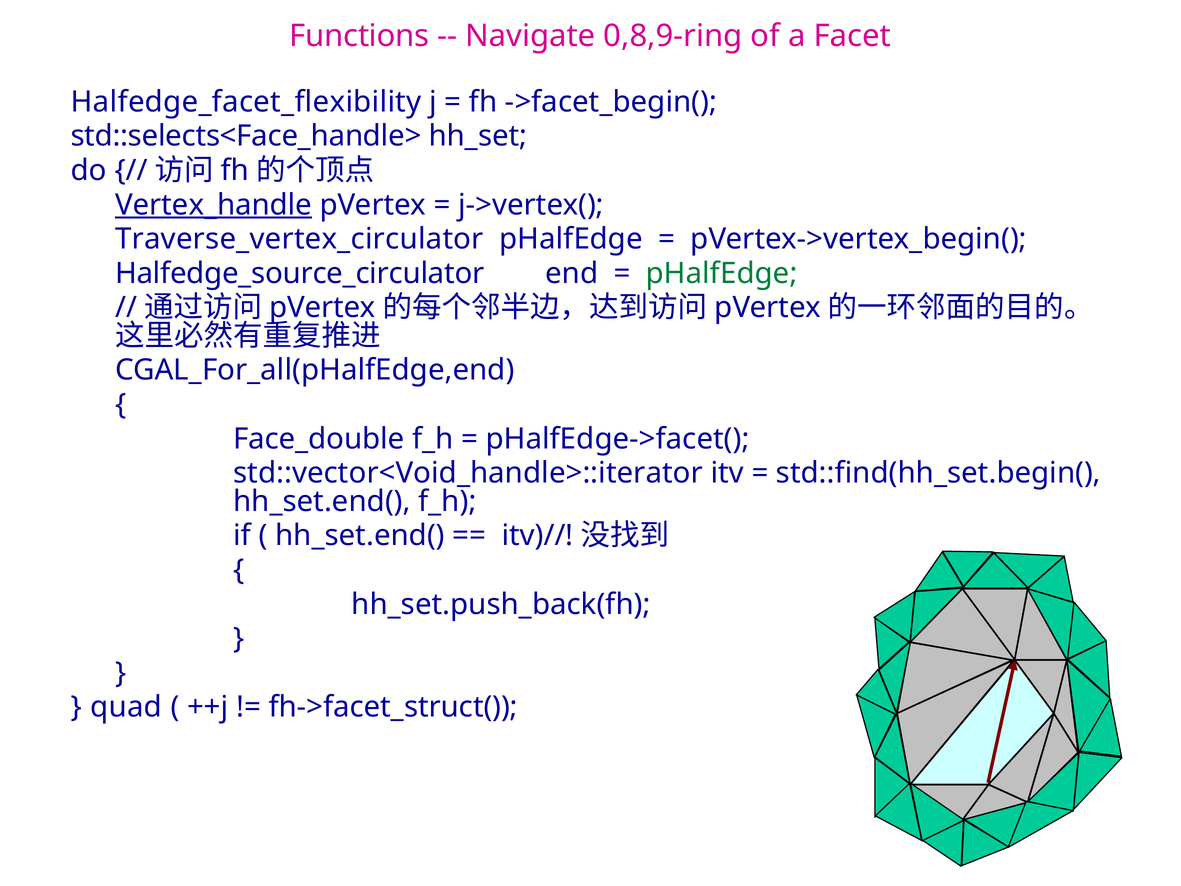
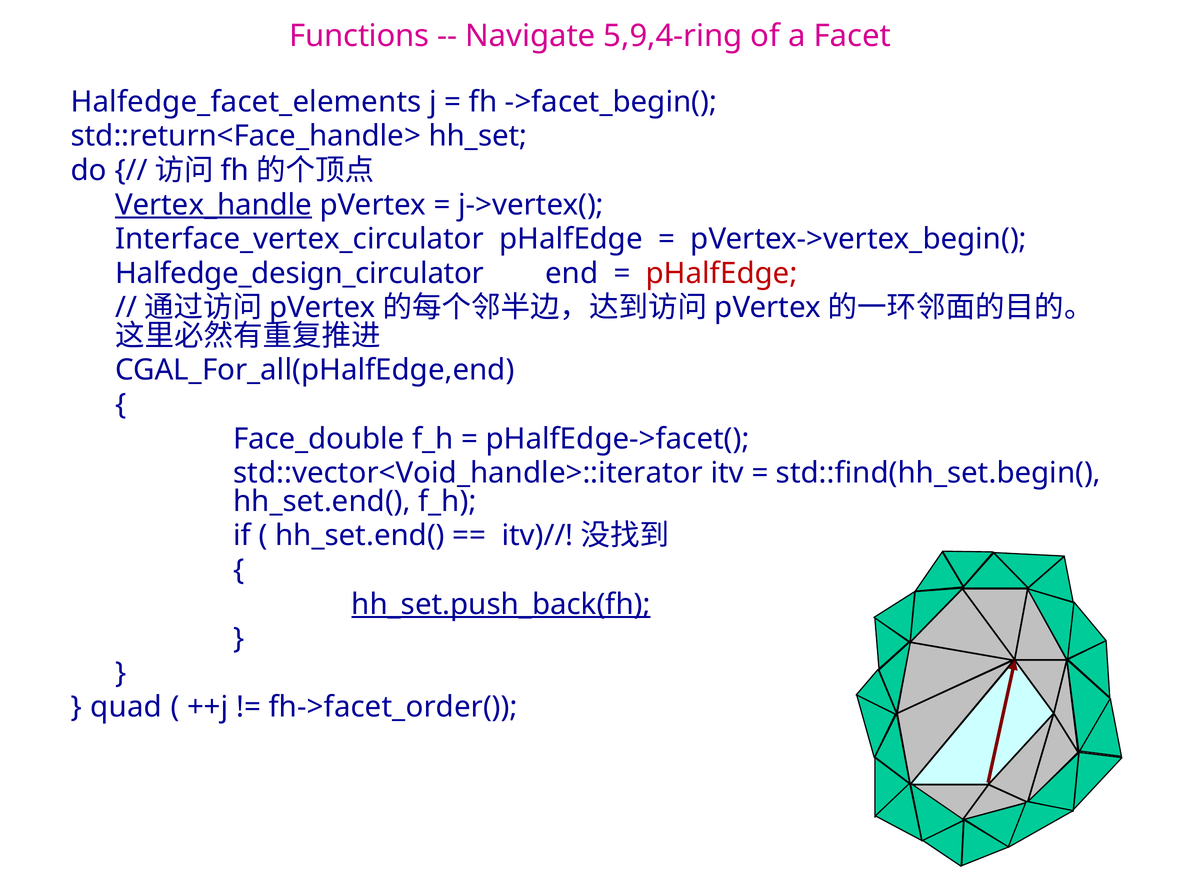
0,8,9-ring: 0,8,9-ring -> 5,9,4-ring
Halfedge_facet_flexibility: Halfedge_facet_flexibility -> Halfedge_facet_elements
std::selects<Face_handle>: std::selects<Face_handle> -> std::return<Face_handle>
Traverse_vertex_circulator: Traverse_vertex_circulator -> Interface_vertex_circulator
Halfedge_source_circulator: Halfedge_source_circulator -> Halfedge_design_circulator
pHalfEdge at (722, 273) colour: green -> red
hh_set.push_back(fh underline: none -> present
fh->facet_struct(: fh->facet_struct( -> fh->facet_order(
